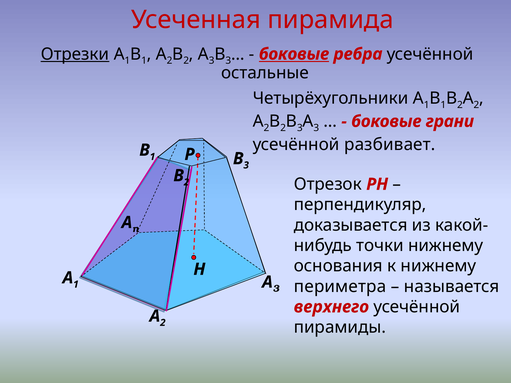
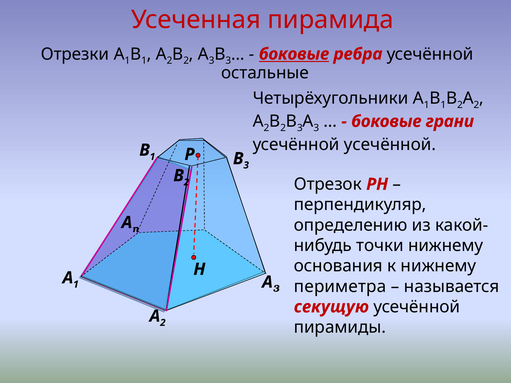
Отрезки underline: present -> none
усечённой разбивает: разбивает -> усечённой
доказывается: доказывается -> определению
верхнего: верхнего -> секущую
